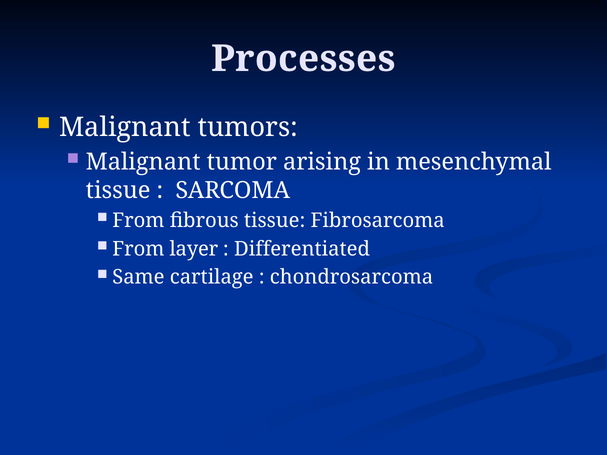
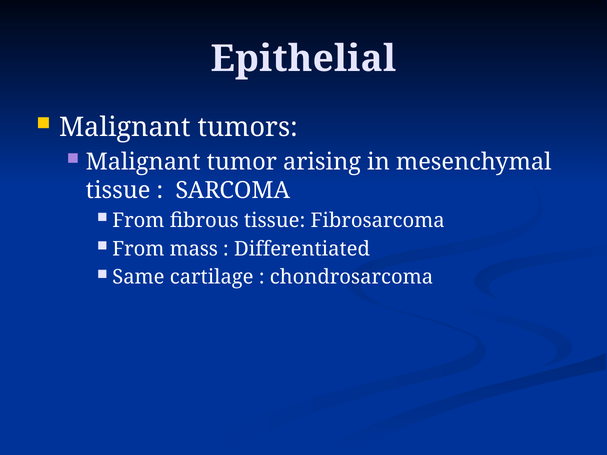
Processes: Processes -> Epithelial
layer: layer -> mass
